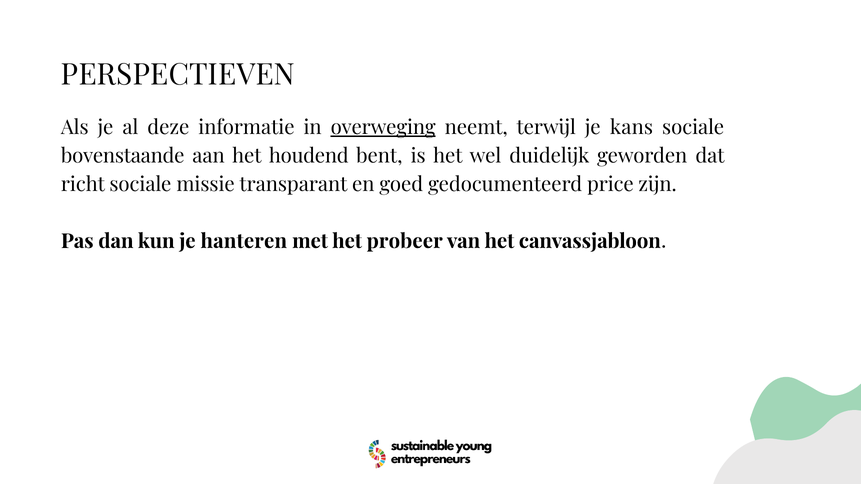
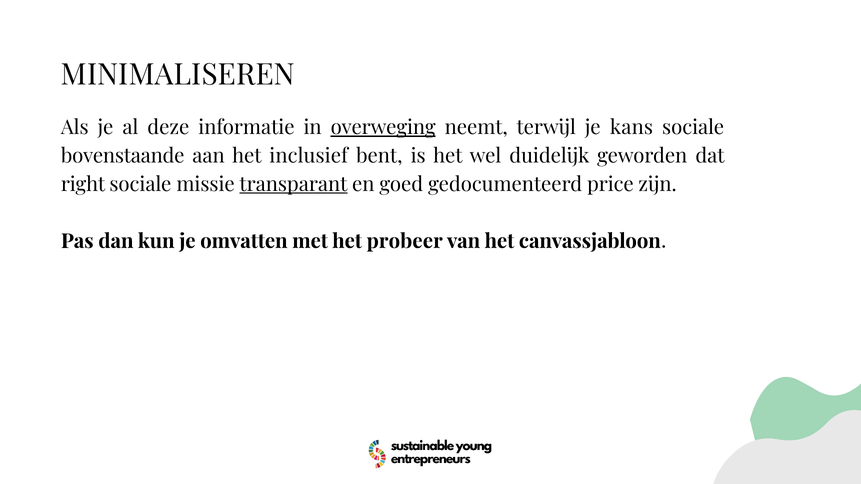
PERSPECTIEVEN: PERSPECTIEVEN -> MINIMALISEREN
houdend: houdend -> inclusief
richt: richt -> right
transparant underline: none -> present
hanteren: hanteren -> omvatten
